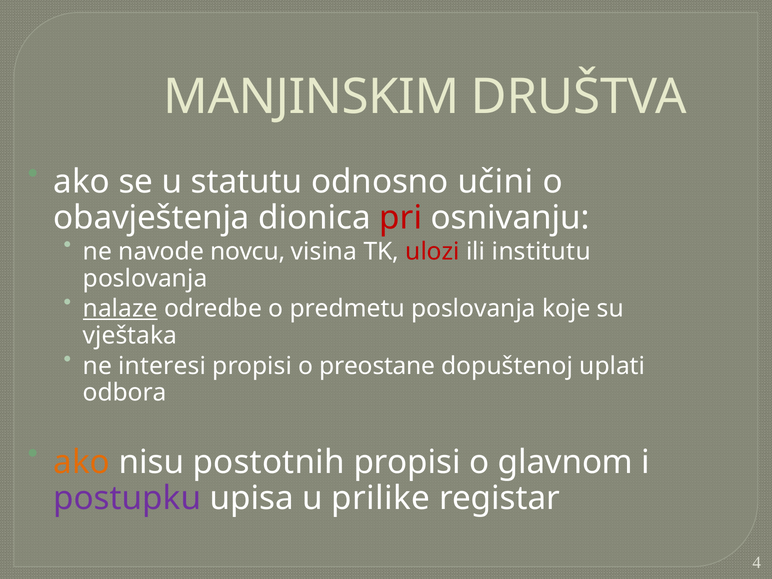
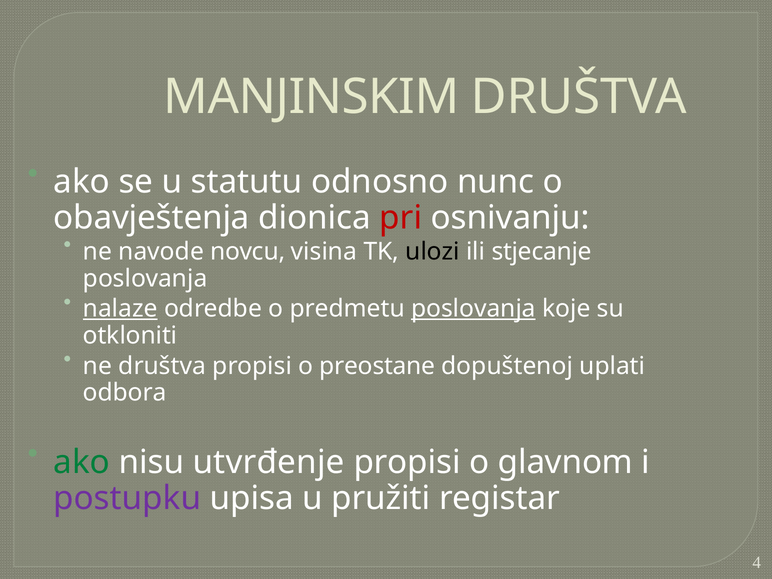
učini: učini -> nunc
ulozi colour: red -> black
institutu: institutu -> stjecanje
poslovanja at (473, 309) underline: none -> present
vještaka: vještaka -> otkloniti
ne interesi: interesi -> društva
ako at (82, 462) colour: orange -> green
postotnih: postotnih -> utvrđenje
prilike: prilike -> pružiti
